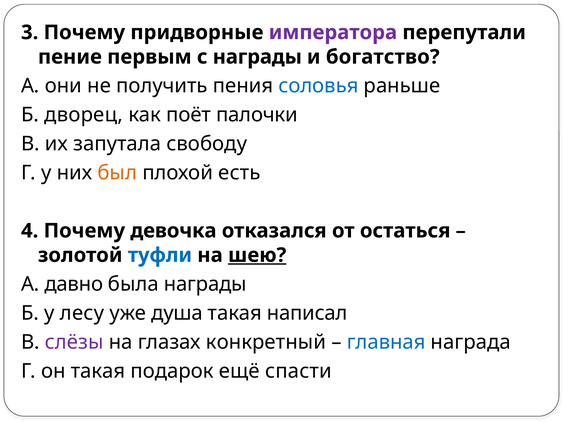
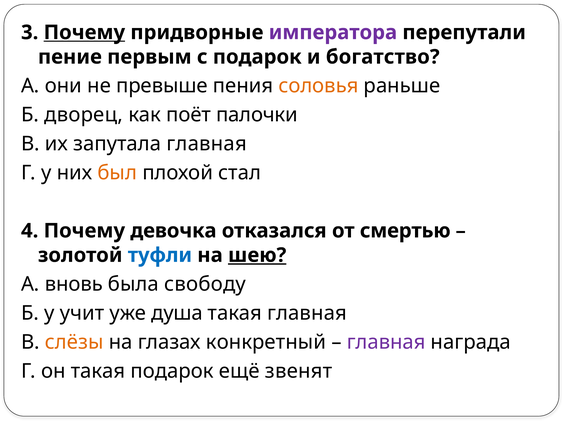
Почему at (84, 32) underline: none -> present
с награды: награды -> подарок
получить: получить -> превыше
соловья colour: blue -> orange
запутала свободу: свободу -> главная
есть: есть -> стал
остаться: остаться -> смертью
давно: давно -> вновь
была награды: награды -> свободу
лесу: лесу -> учит
такая написал: написал -> главная
слёзы colour: purple -> orange
главная at (386, 342) colour: blue -> purple
спасти: спасти -> звенят
